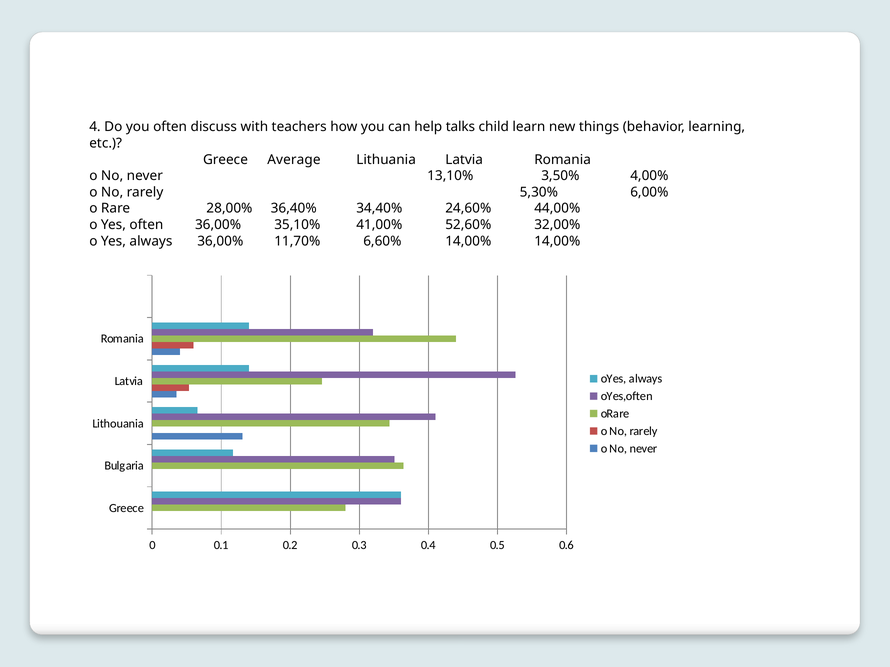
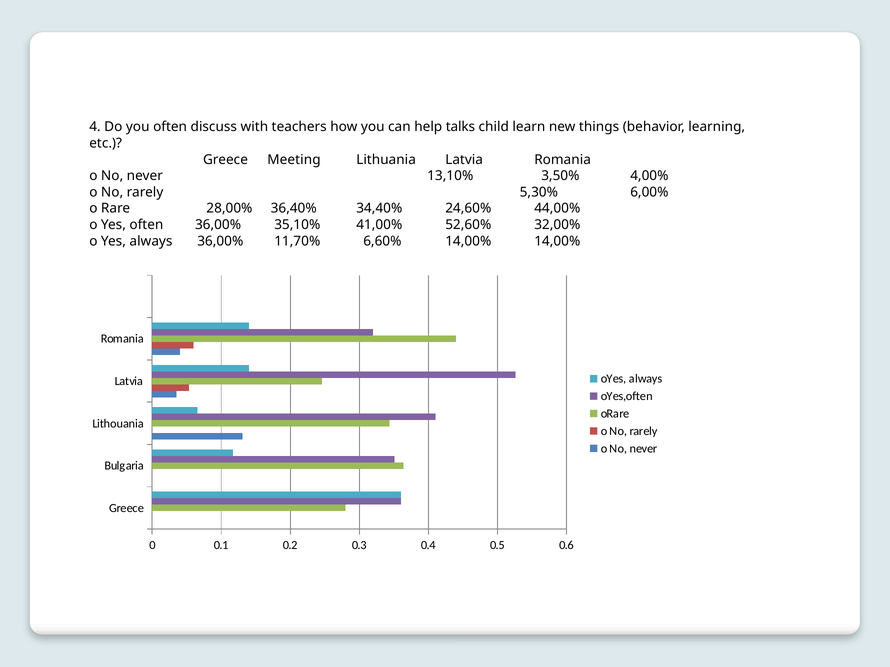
Average: Average -> Meeting
